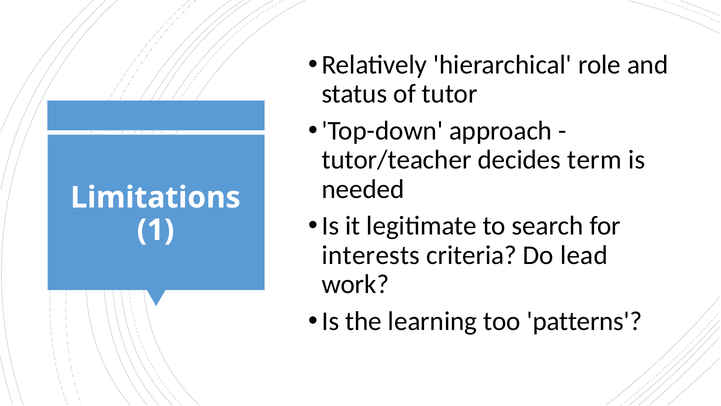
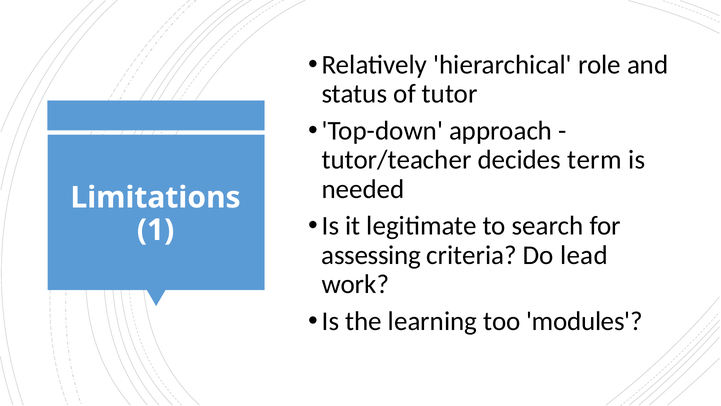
interests: interests -> assessing
patterns: patterns -> modules
